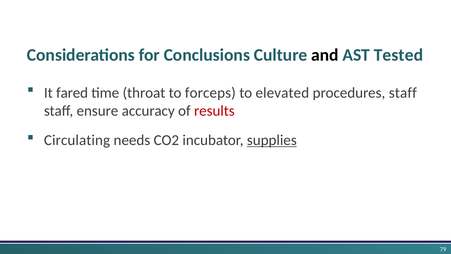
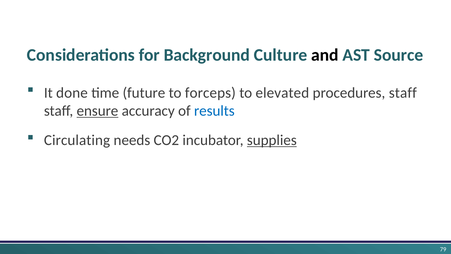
Conclusions: Conclusions -> Background
Tested: Tested -> Source
fared: fared -> done
throat: throat -> future
ensure underline: none -> present
results colour: red -> blue
